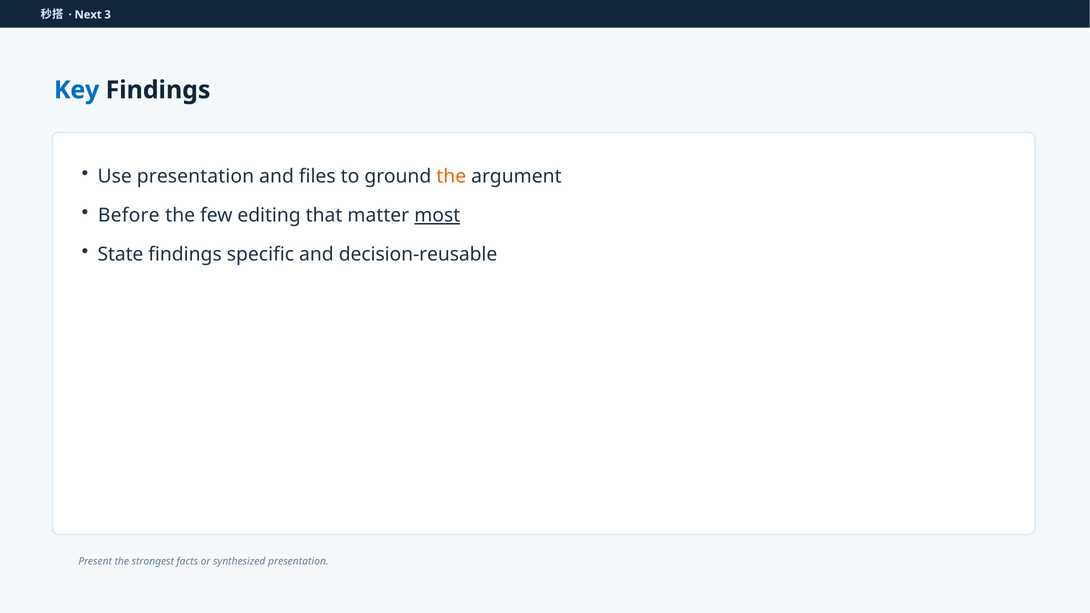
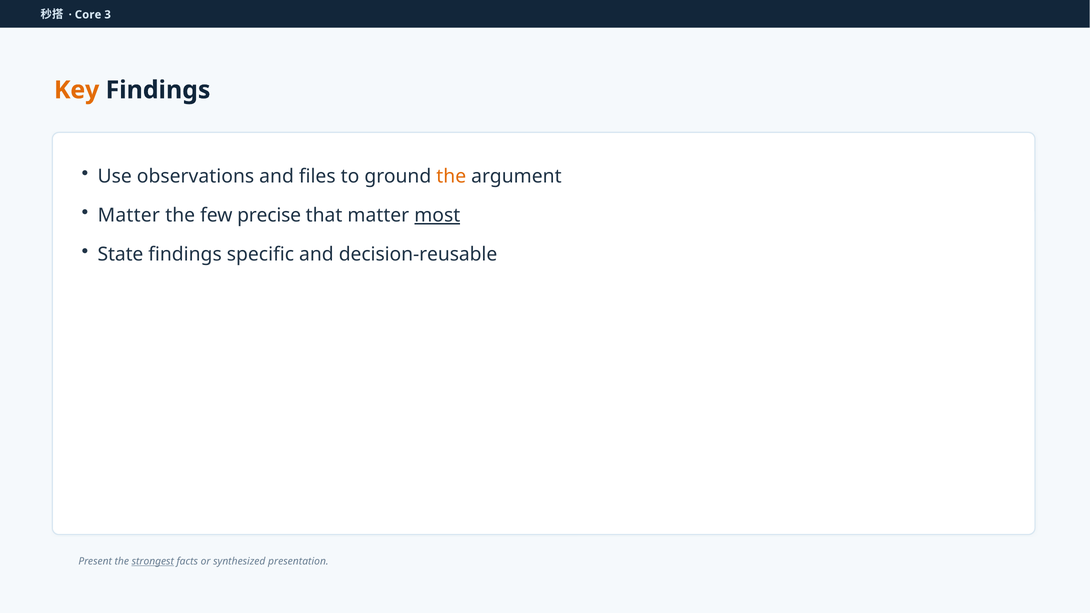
Next: Next -> Core
Key colour: blue -> orange
Use presentation: presentation -> observations
Before at (129, 215): Before -> Matter
editing: editing -> precise
strongest underline: none -> present
